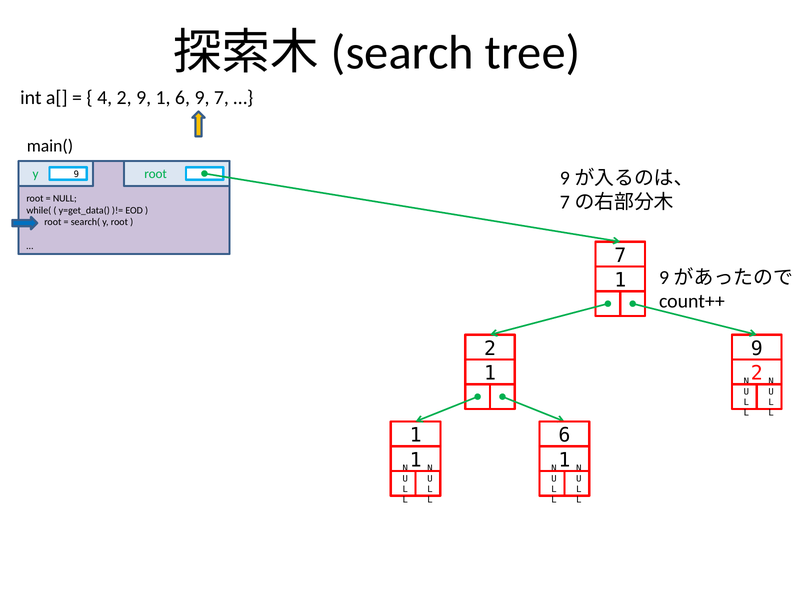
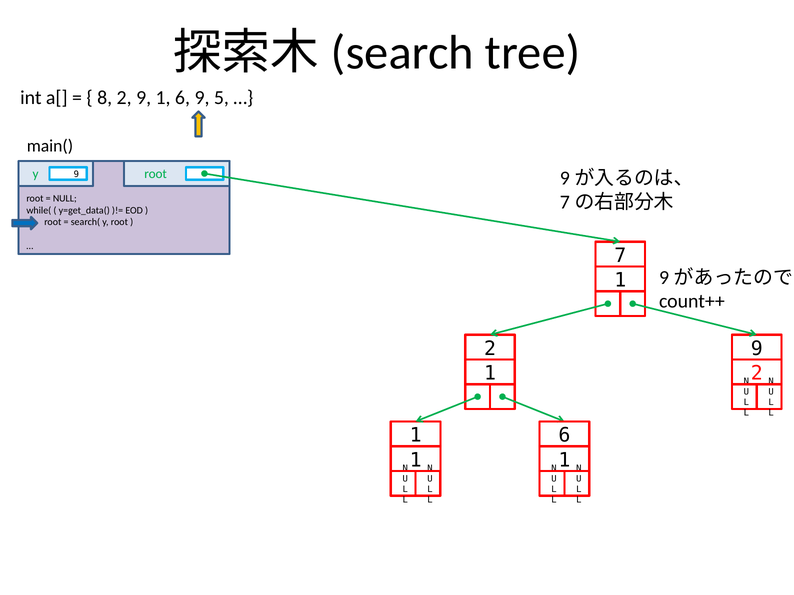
4: 4 -> 8
9 7: 7 -> 5
